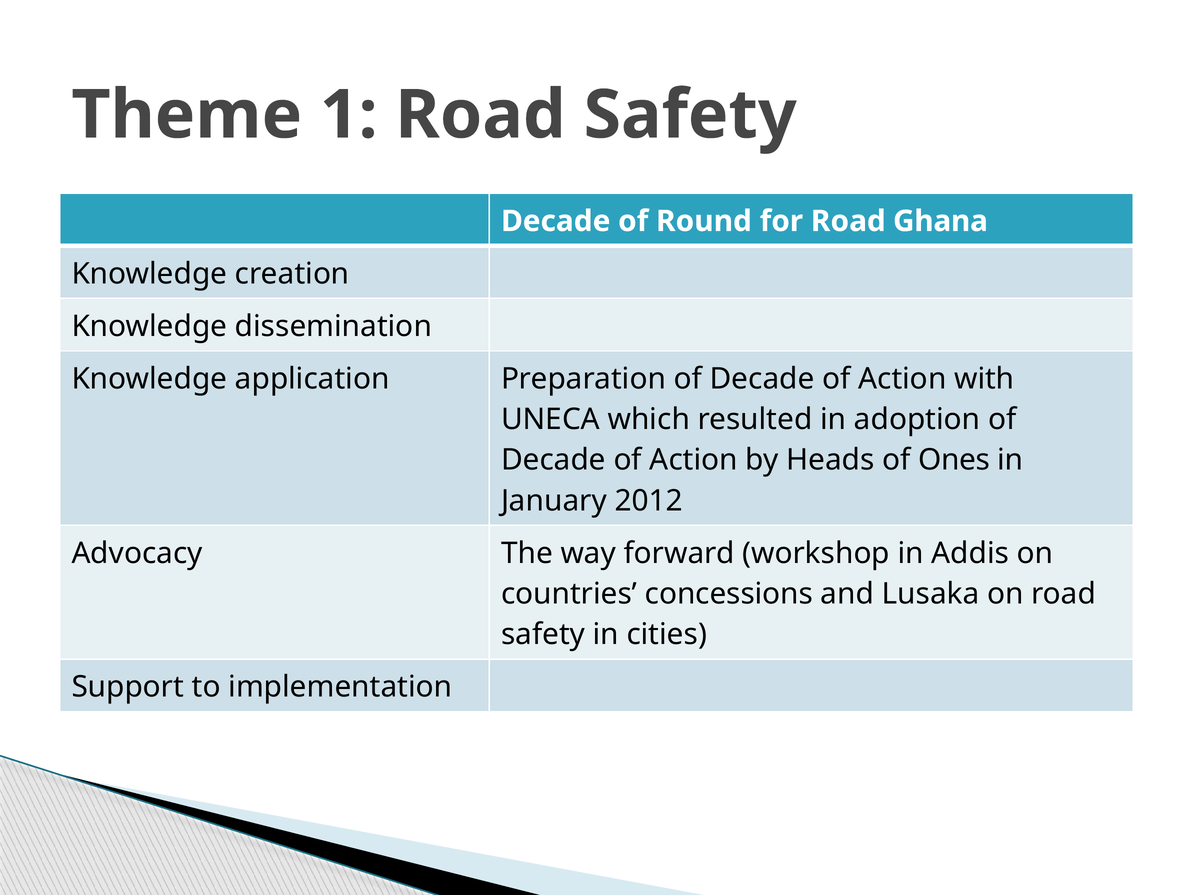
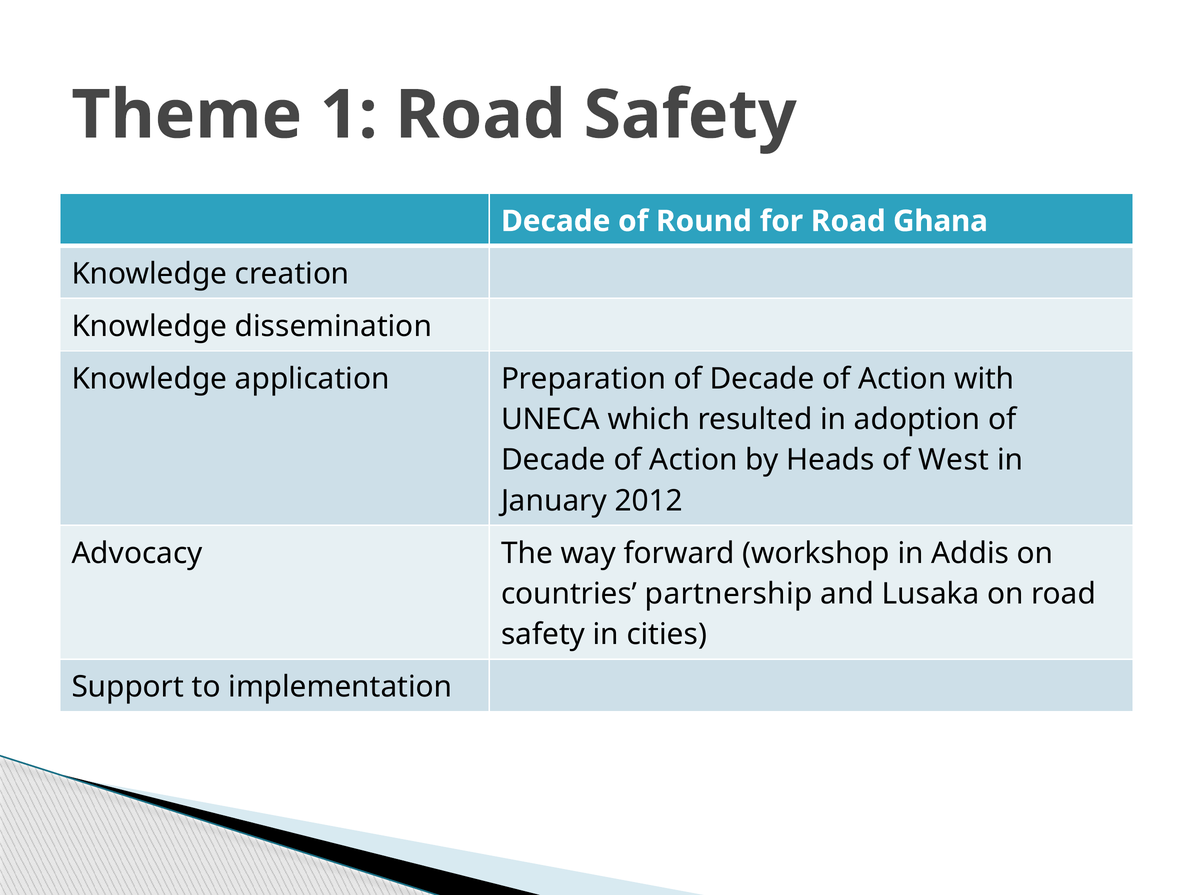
Ones: Ones -> West
concessions: concessions -> partnership
